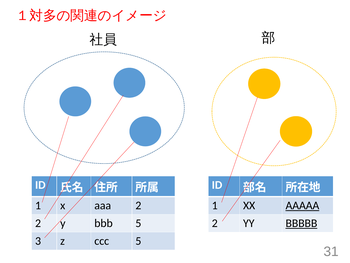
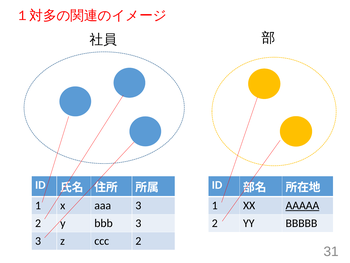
aaa 2: 2 -> 3
bbb 5: 5 -> 3
BBBBB underline: present -> none
ccc 5: 5 -> 2
